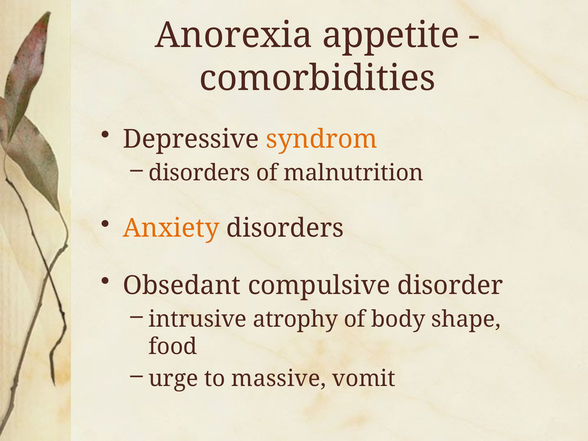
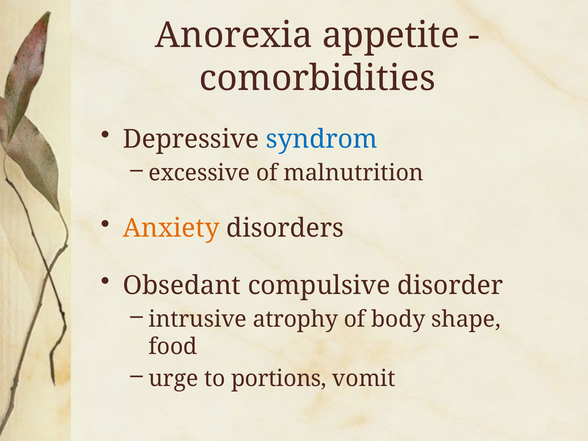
syndrom colour: orange -> blue
disorders at (199, 173): disorders -> excessive
massive: massive -> portions
